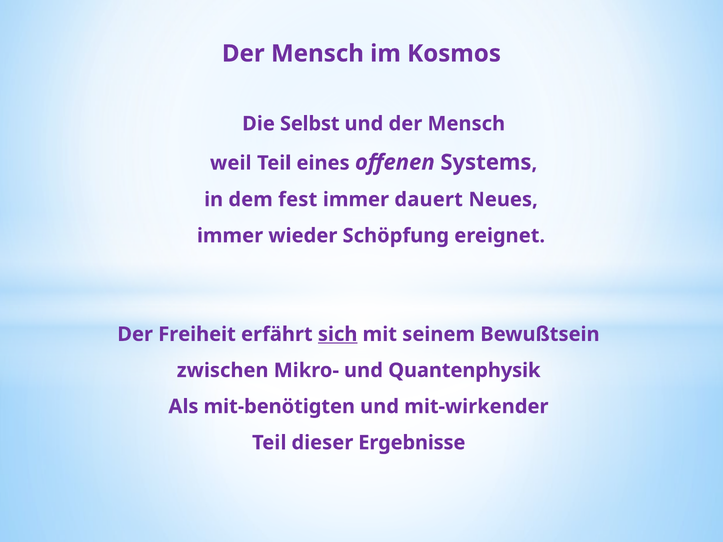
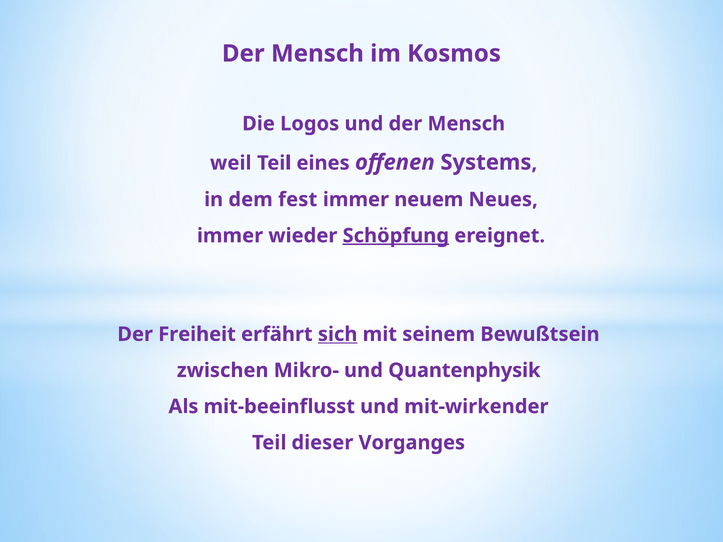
Selbst: Selbst -> Logos
dauert: dauert -> neuem
Schöpfung underline: none -> present
mit-benötigten: mit-benötigten -> mit-beeinflusst
Ergebnisse: Ergebnisse -> Vorganges
